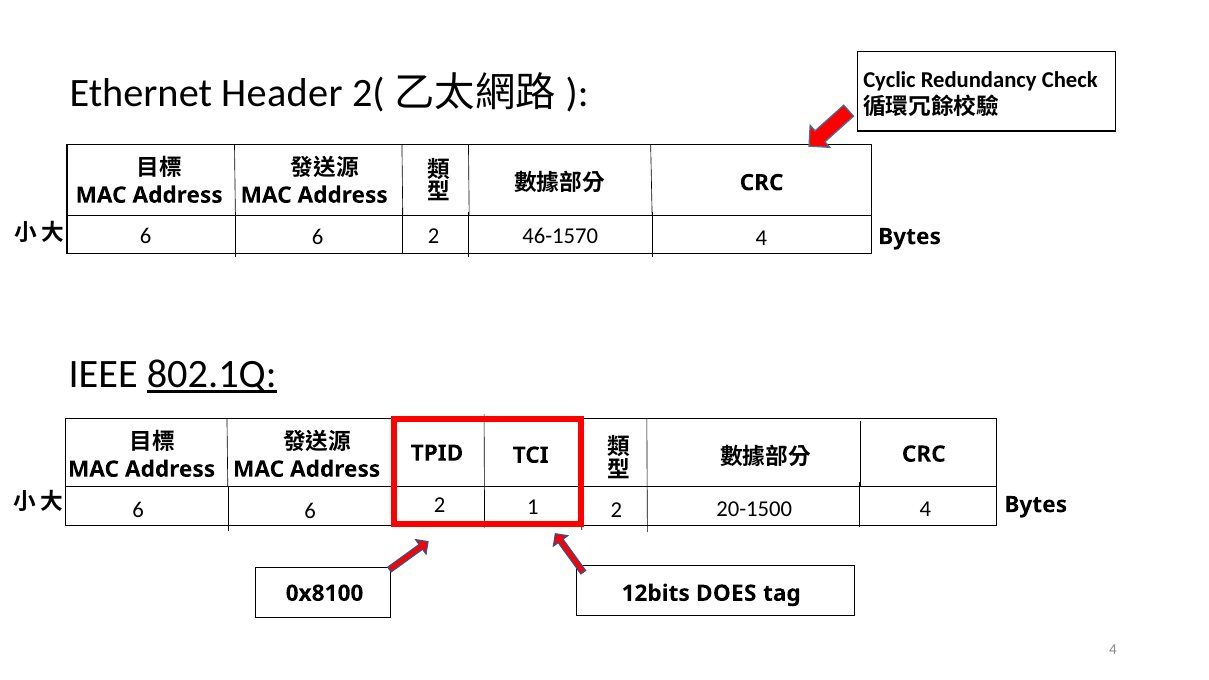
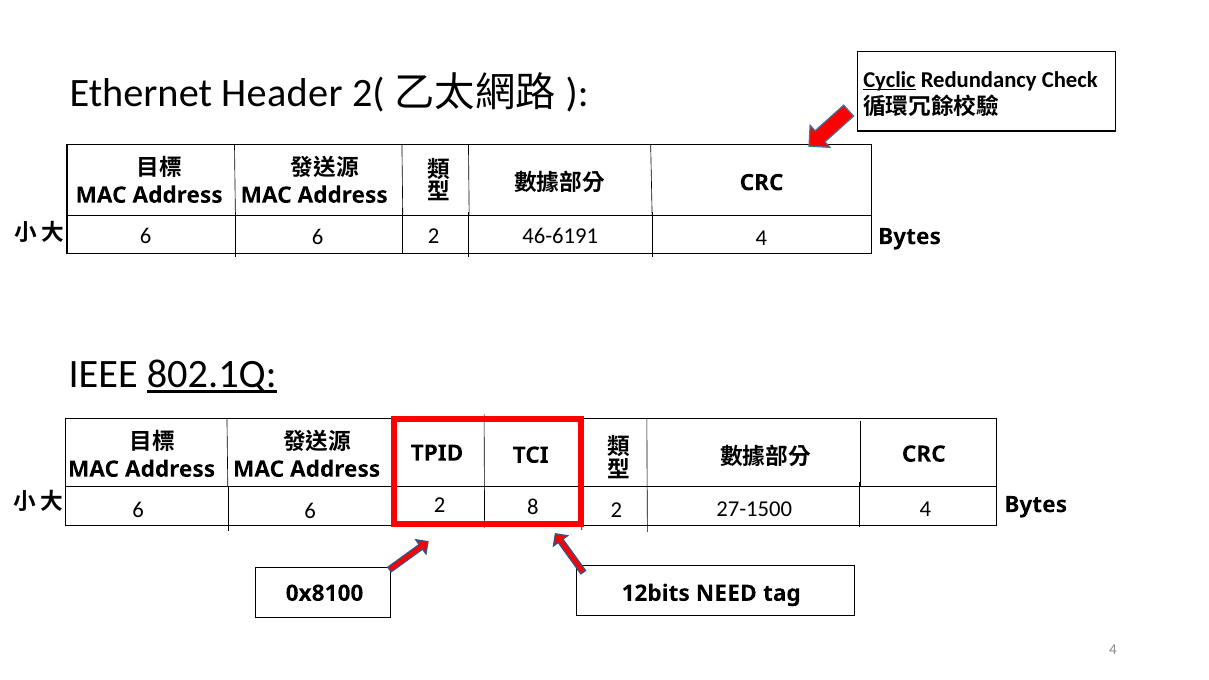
Cyclic underline: none -> present
46-1570: 46-1570 -> 46-6191
1: 1 -> 8
20-1500: 20-1500 -> 27-1500
DOES: DOES -> NEED
